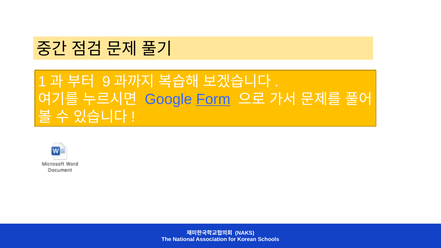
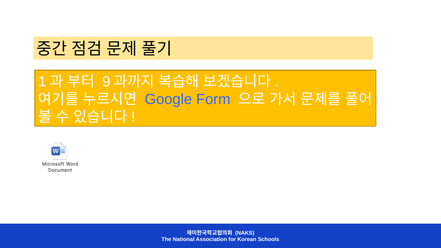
Form underline: present -> none
